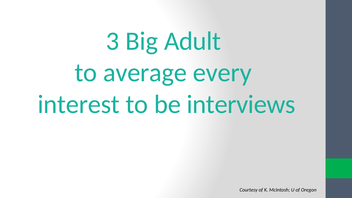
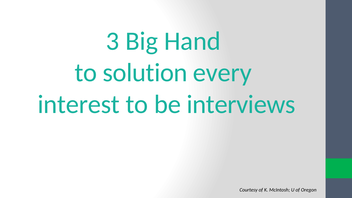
Adult: Adult -> Hand
average: average -> solution
